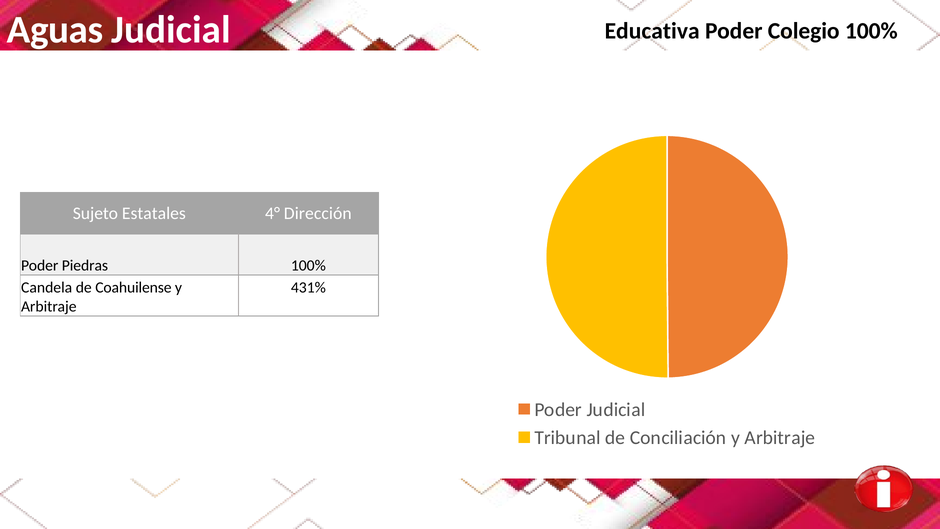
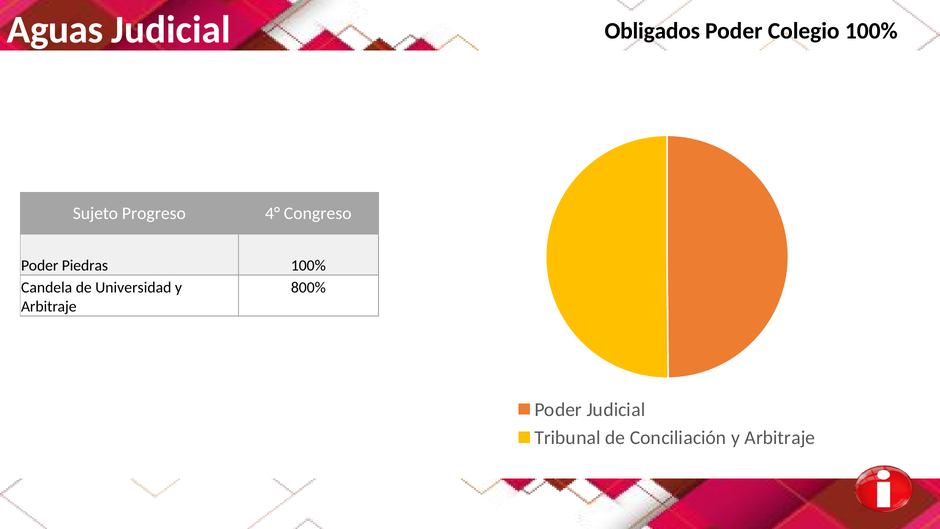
Educativa: Educativa -> Obligados
Estatales: Estatales -> Progreso
Dirección: Dirección -> Congreso
Coahuilense: Coahuilense -> Universidad
431%: 431% -> 800%
